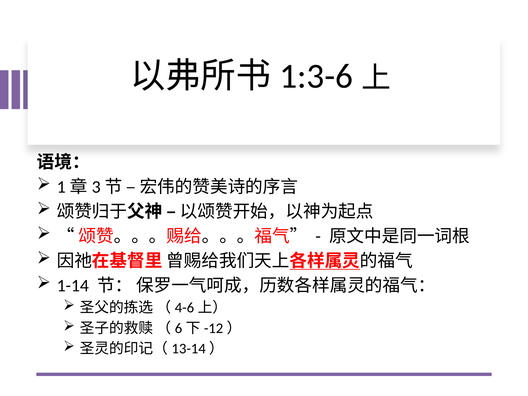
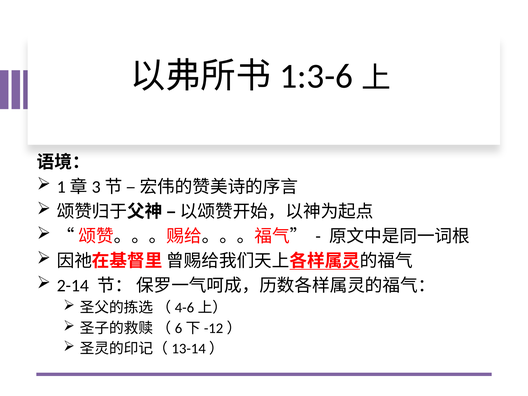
1-14: 1-14 -> 2-14
